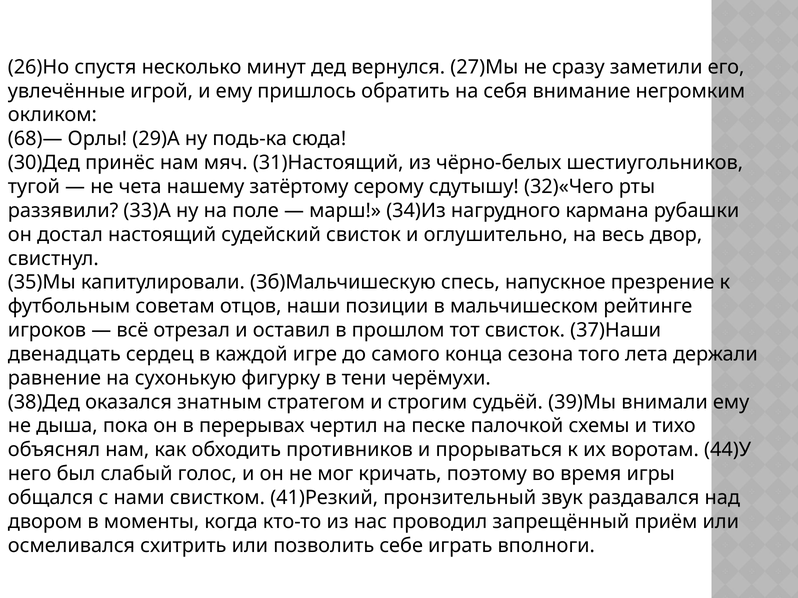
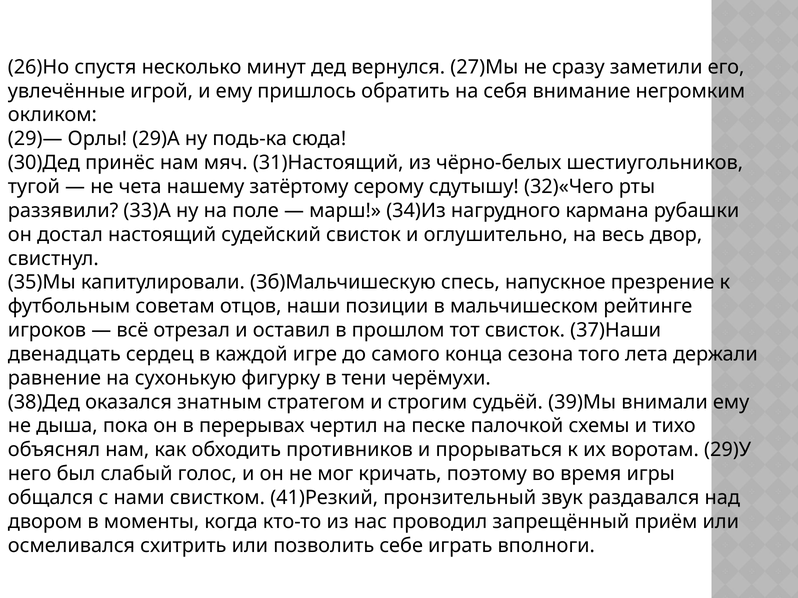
68)—: 68)— -> 29)—
44)У: 44)У -> 29)У
